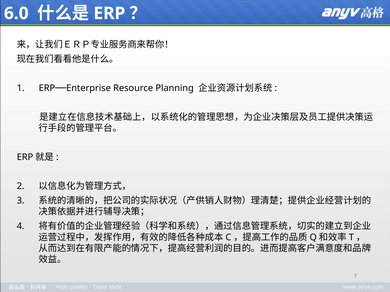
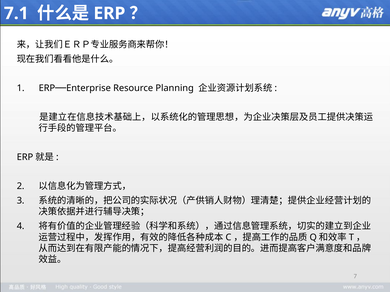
6.0: 6.0 -> 7.1
